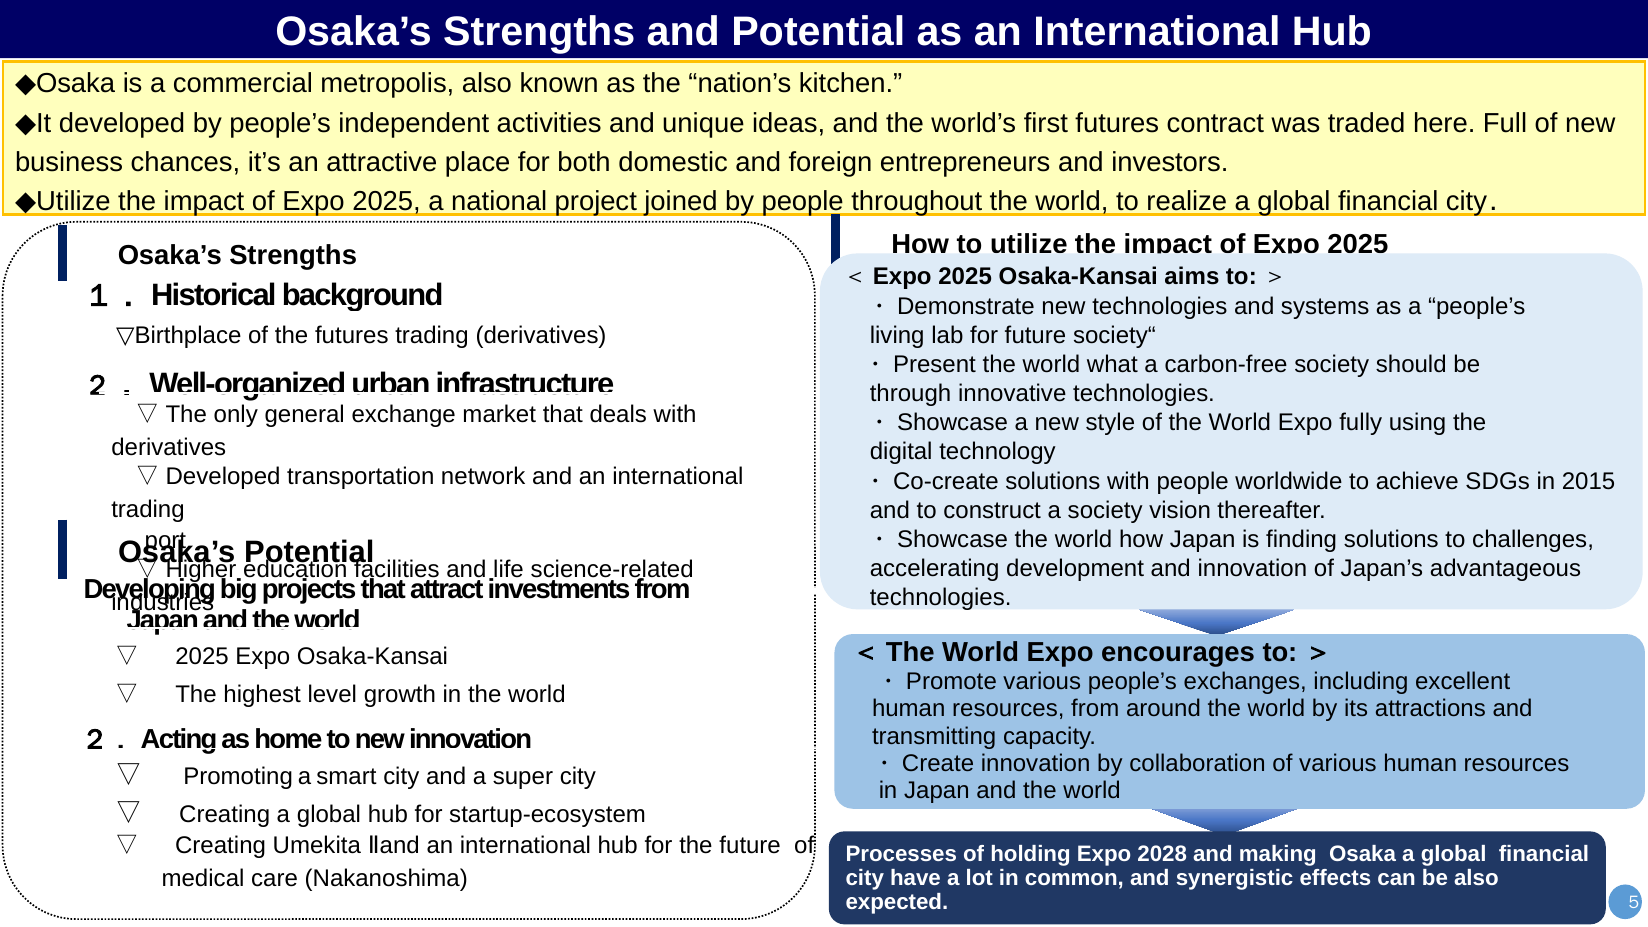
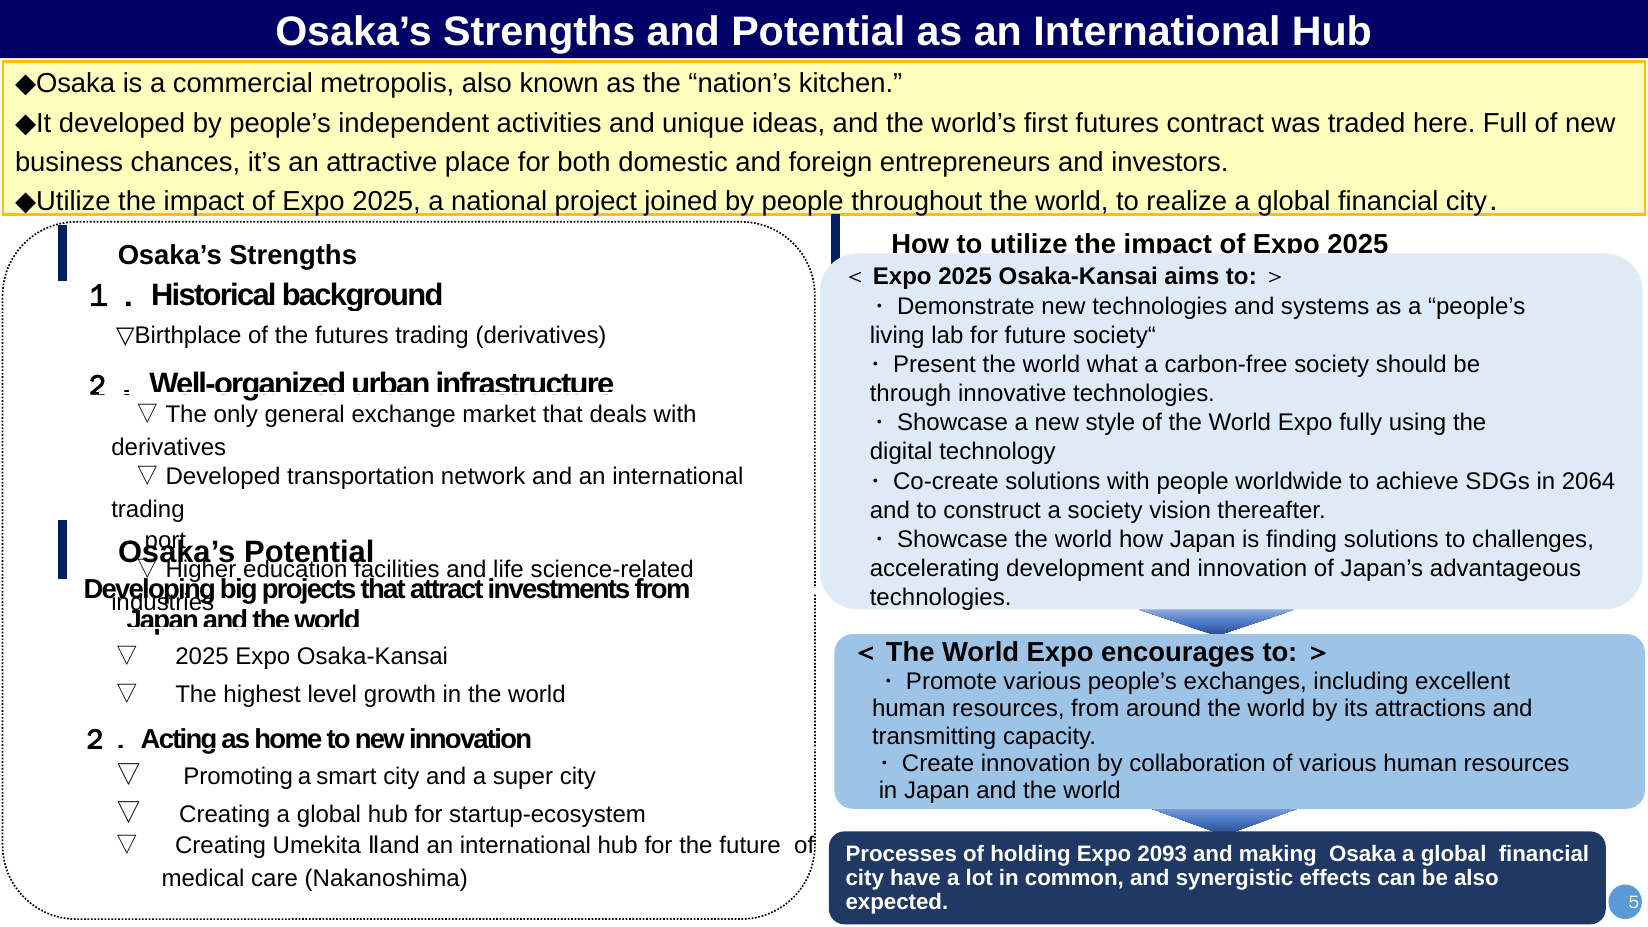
2015: 2015 -> 2064
2028: 2028 -> 2093
